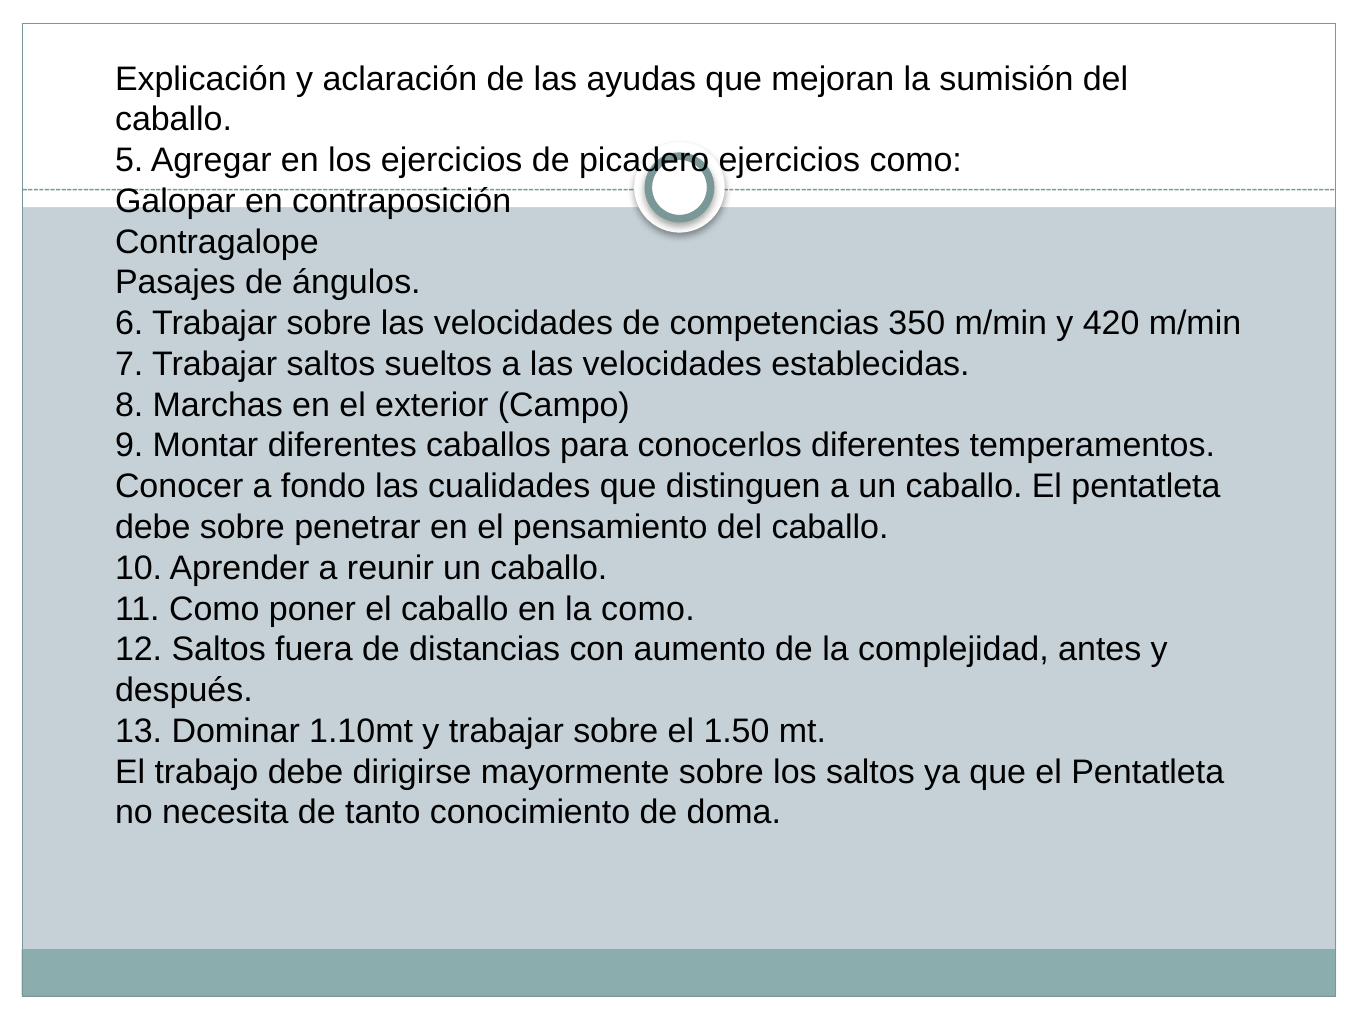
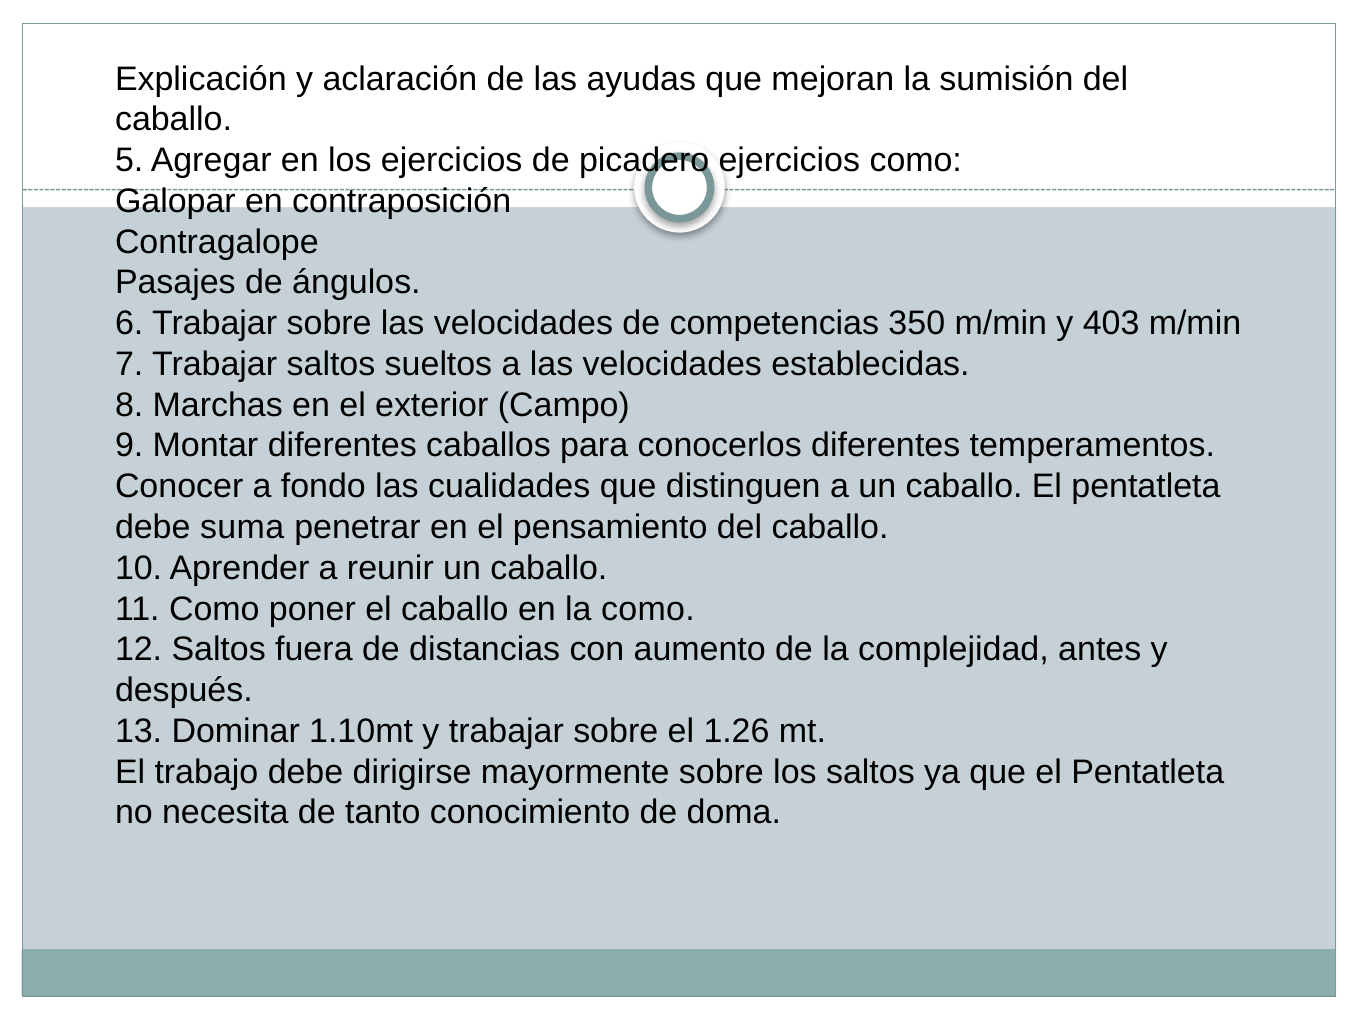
420: 420 -> 403
debe sobre: sobre -> suma
1.50: 1.50 -> 1.26
